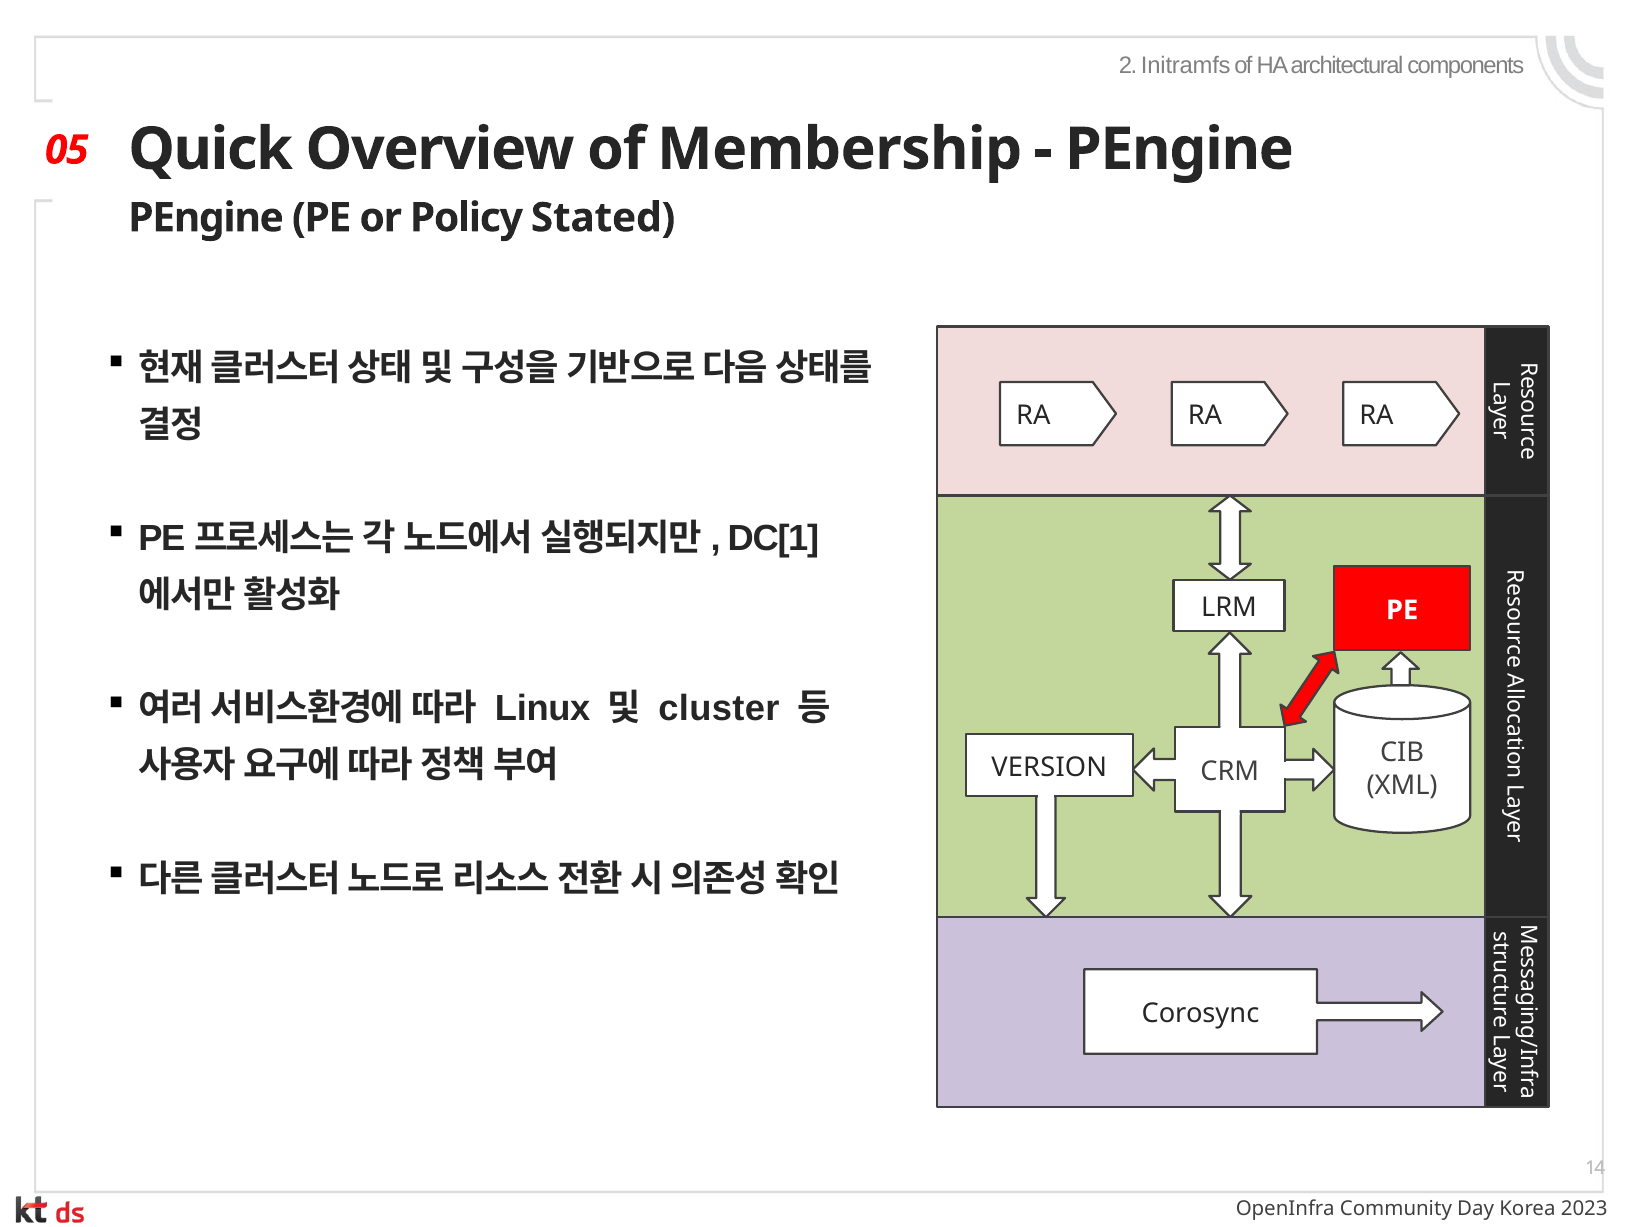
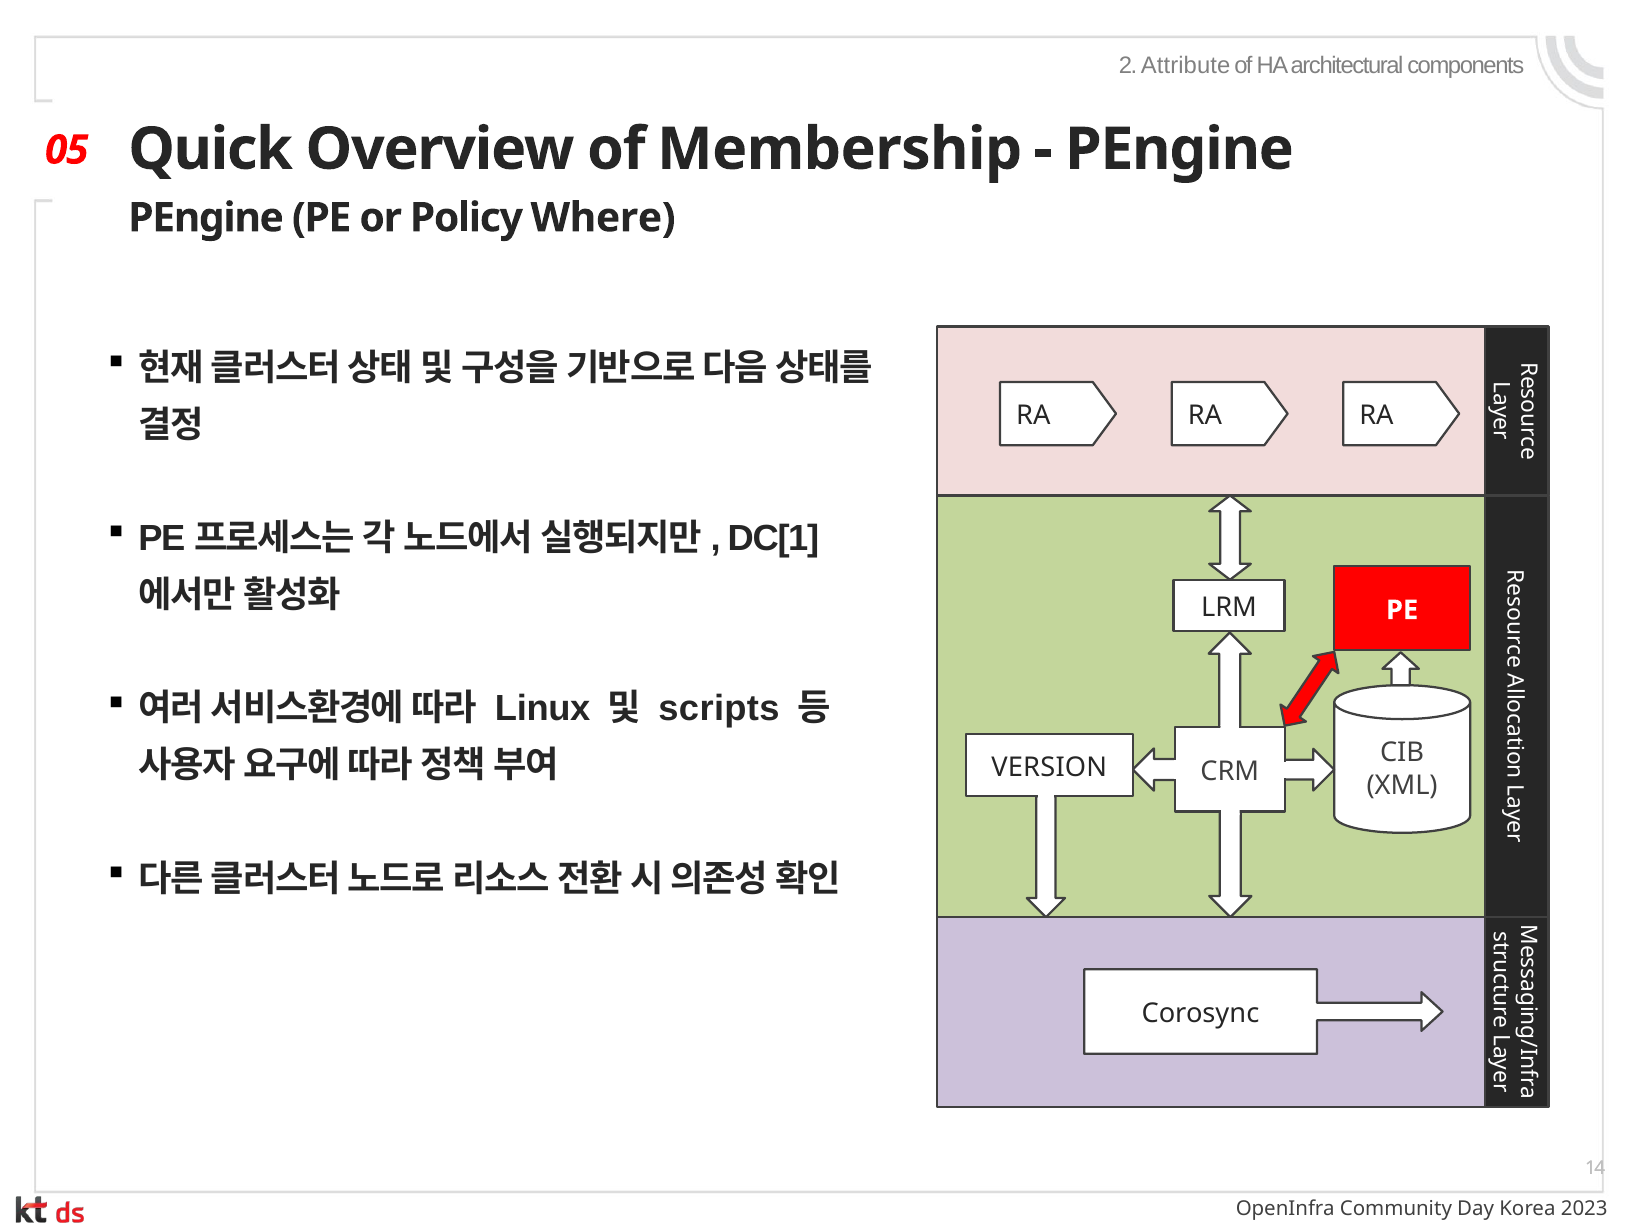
Initramfs: Initramfs -> Attribute
Stated: Stated -> Where
cluster: cluster -> scripts
